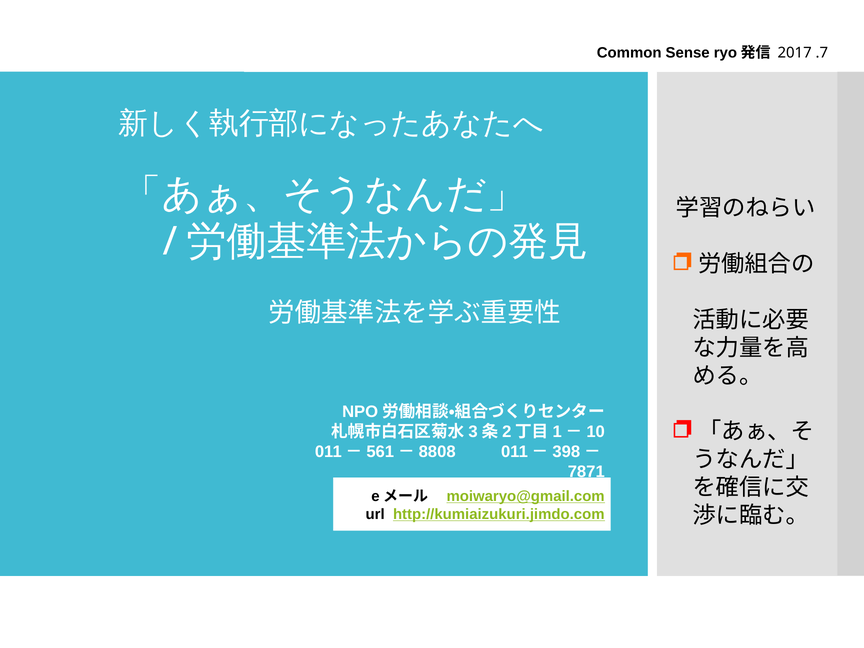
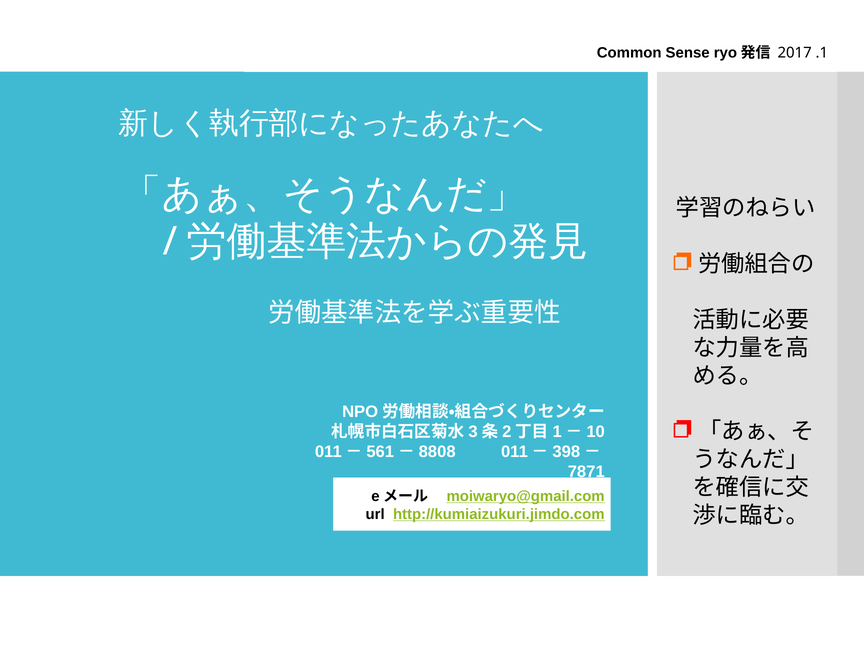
.7: .7 -> .1
